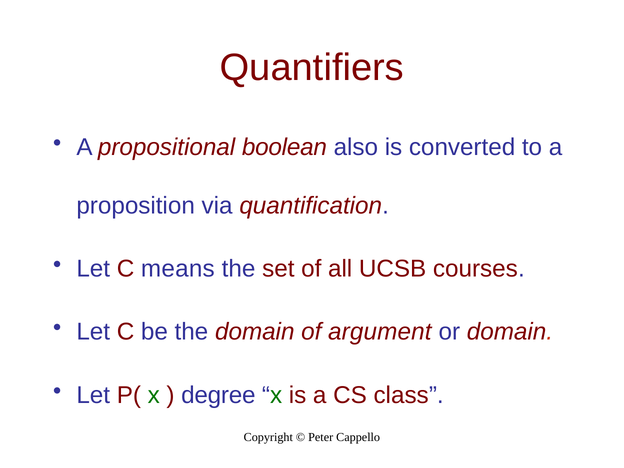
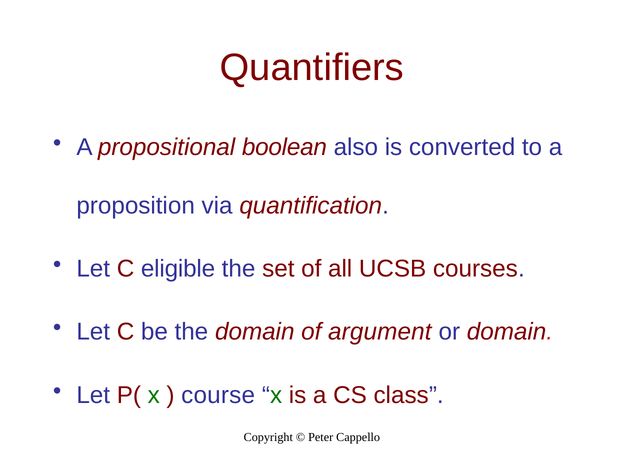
means: means -> eligible
degree: degree -> course
